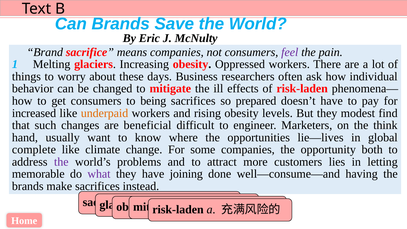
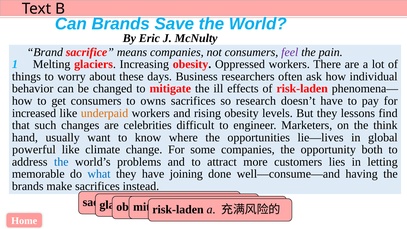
being: being -> owns
prepared: prepared -> research
modest: modest -> lessons
beneficial: beneficial -> celebrities
complete: complete -> powerful
the at (61, 162) colour: purple -> blue
what colour: purple -> blue
